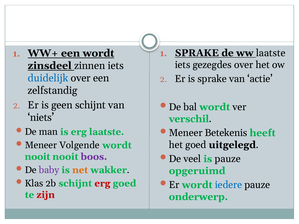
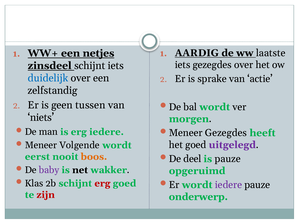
SPRAKE at (197, 53): SPRAKE -> AARDIG
een wordt: wordt -> netjes
zinsdeel zinnen: zinnen -> schijnt
geen schijnt: schijnt -> tussen
verschil: verschil -> morgen
erg laatste: laatste -> iedere
Meneer Betekenis: Betekenis -> Gezegdes
uitgelegd colour: black -> purple
nooit at (37, 157): nooit -> eerst
boos colour: purple -> orange
veel: veel -> deel
net colour: orange -> black
iedere at (228, 185) colour: blue -> purple
